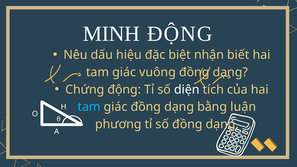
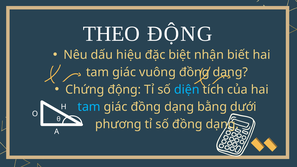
MINH: MINH -> THEO
diện colour: white -> light blue
luận: luận -> dưới
